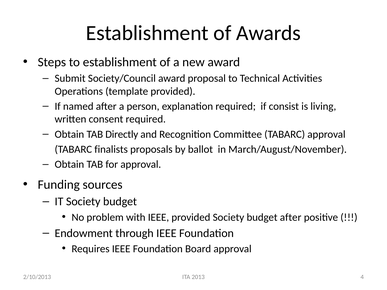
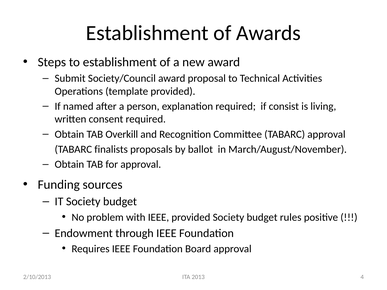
Directly: Directly -> Overkill
budget after: after -> rules
